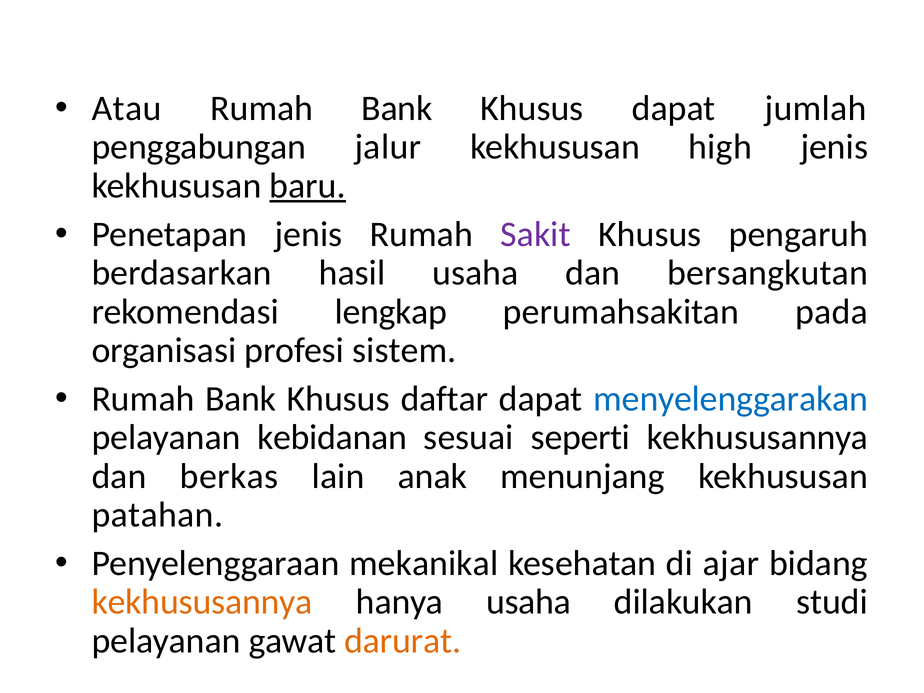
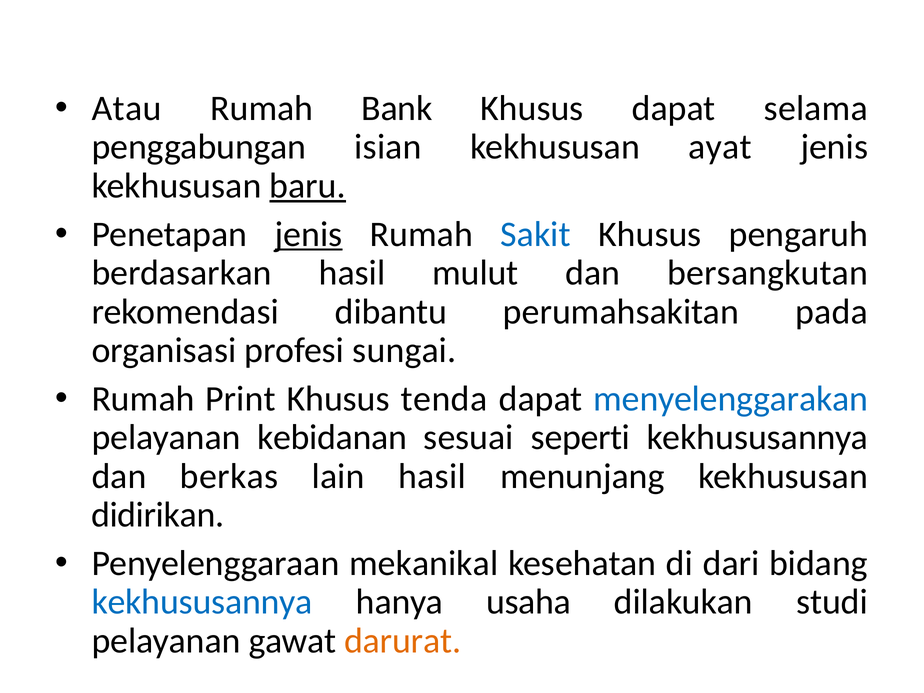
jumlah: jumlah -> selama
jalur: jalur -> isian
high: high -> ayat
jenis at (309, 234) underline: none -> present
Sakit colour: purple -> blue
hasil usaha: usaha -> mulut
lengkap: lengkap -> dibantu
sistem: sistem -> sungai
Bank at (241, 399): Bank -> Print
daftar: daftar -> tenda
lain anak: anak -> hasil
patahan: patahan -> didirikan
ajar: ajar -> dari
kekhususannya at (202, 602) colour: orange -> blue
